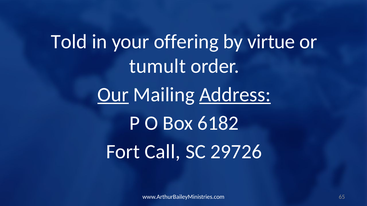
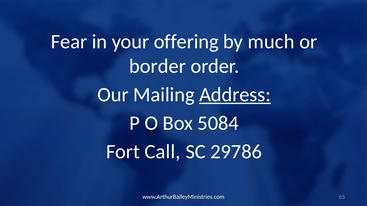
Told: Told -> Fear
virtue: virtue -> much
tumult: tumult -> border
Our underline: present -> none
6182: 6182 -> 5084
29726: 29726 -> 29786
